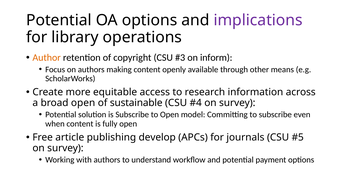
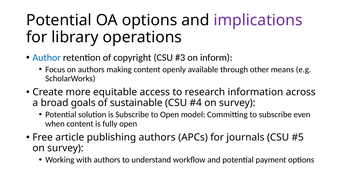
Author colour: orange -> blue
broad open: open -> goals
publishing develop: develop -> authors
